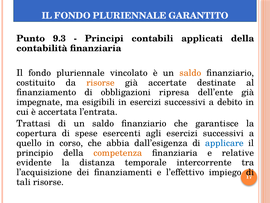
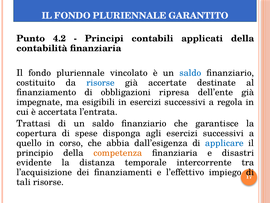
9.3: 9.3 -> 4.2
saldo at (190, 73) colour: orange -> blue
risorse at (101, 82) colour: orange -> blue
debito: debito -> regola
esercenti: esercenti -> disponga
relative: relative -> disastri
